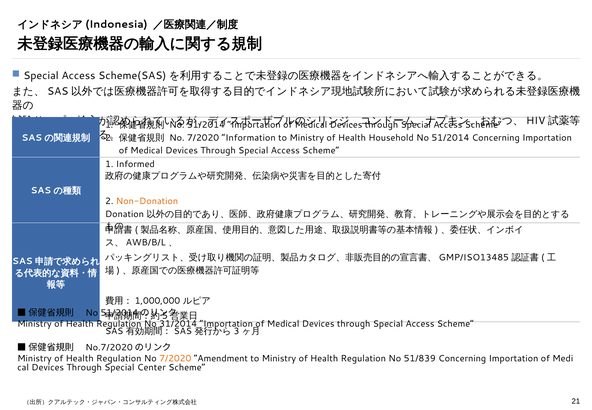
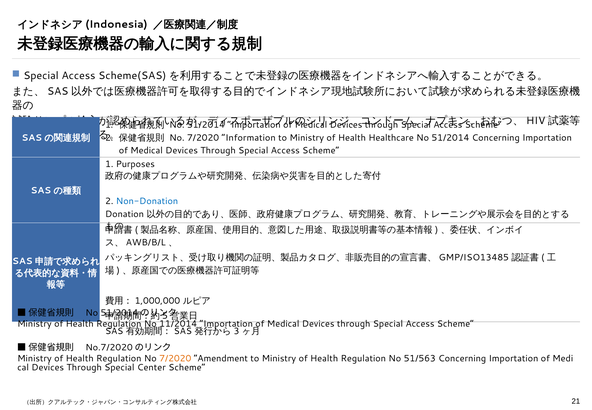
Household: Household -> Healthcare
Informed: Informed -> Purposes
Non-Donation colour: orange -> blue
31/2014: 31/2014 -> 11/2014
51/839: 51/839 -> 51/563
